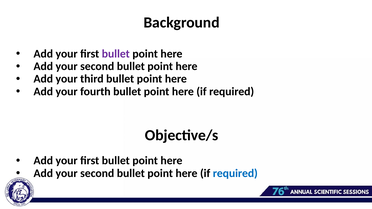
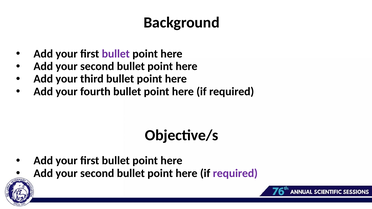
required at (235, 173) colour: blue -> purple
